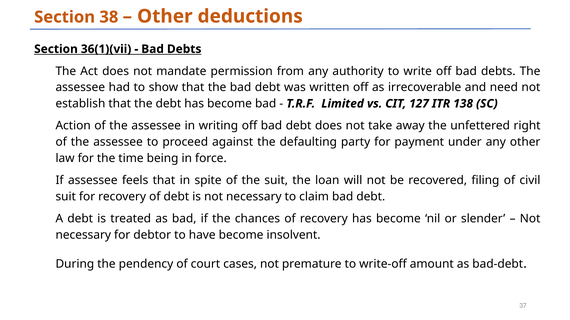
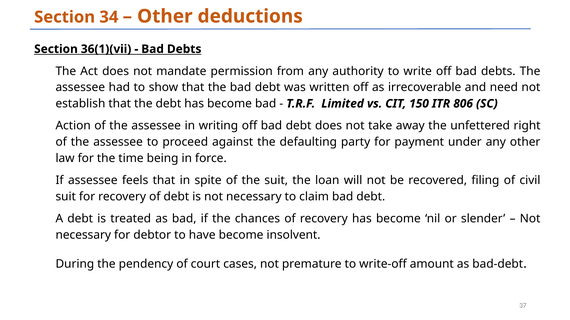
38: 38 -> 34
127: 127 -> 150
138: 138 -> 806
